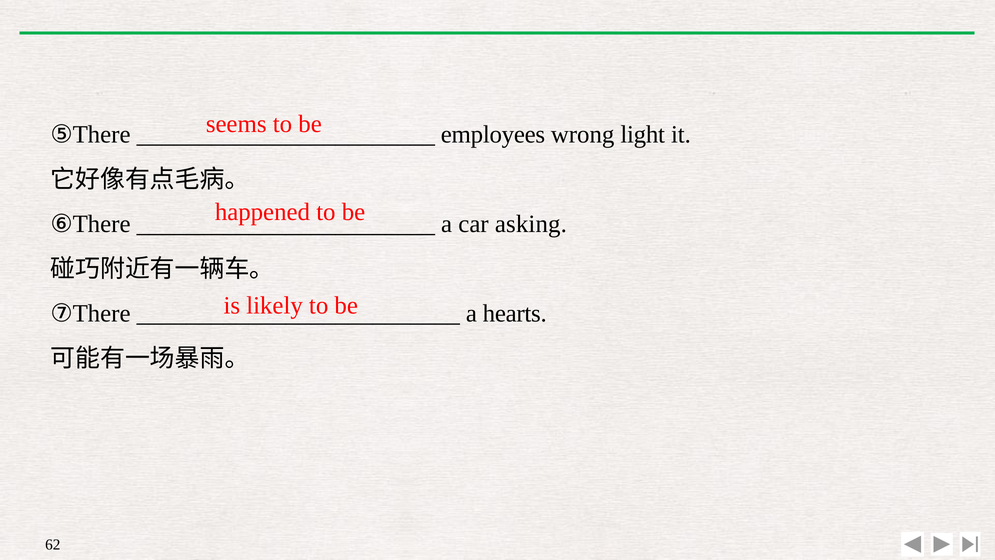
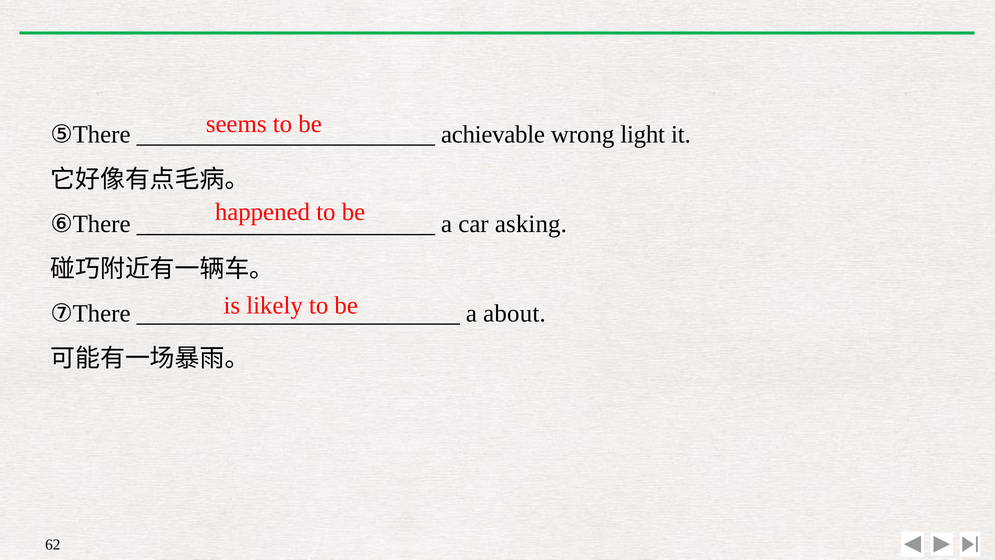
employees: employees -> achievable
hearts: hearts -> about
